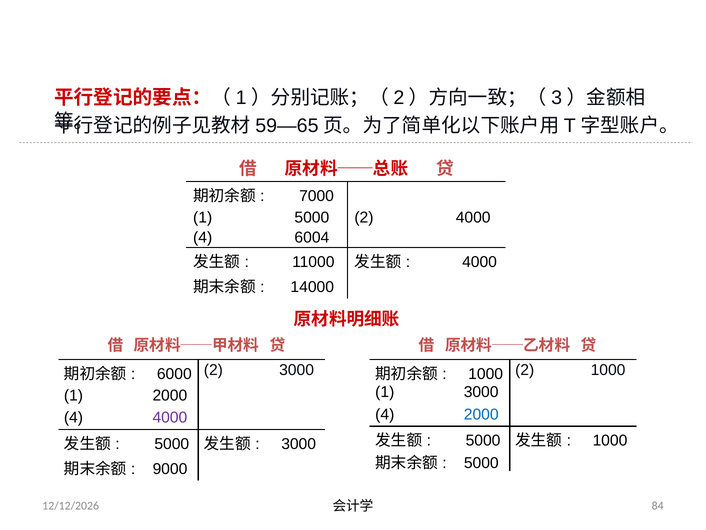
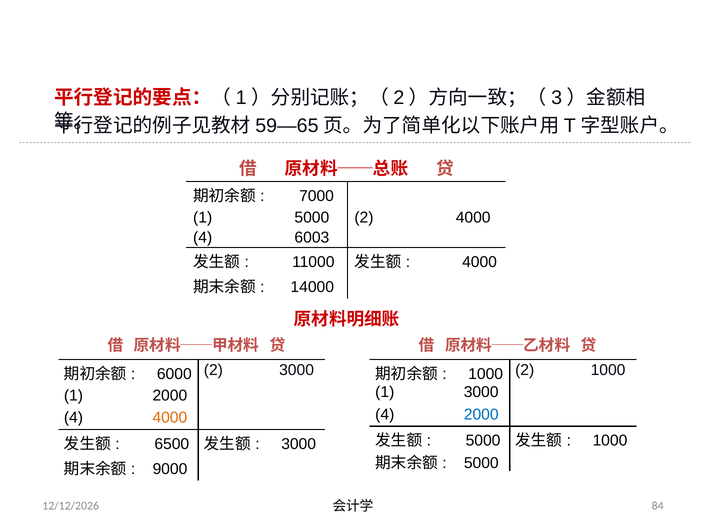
6004: 6004 -> 6003
4000 at (170, 417) colour: purple -> orange
5000 at (172, 443): 5000 -> 6500
